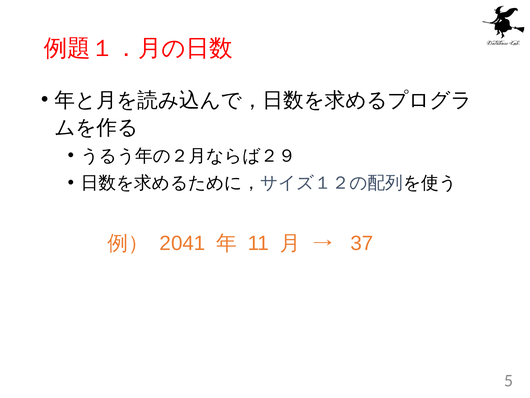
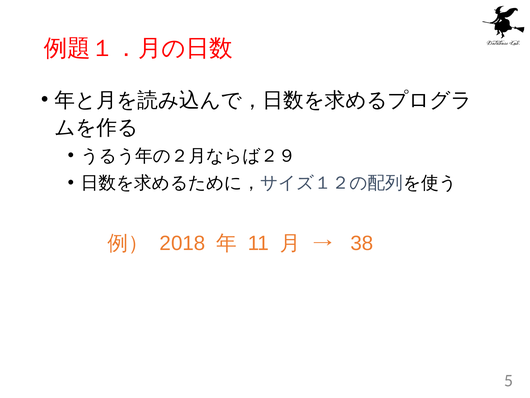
2041: 2041 -> 2018
37: 37 -> 38
